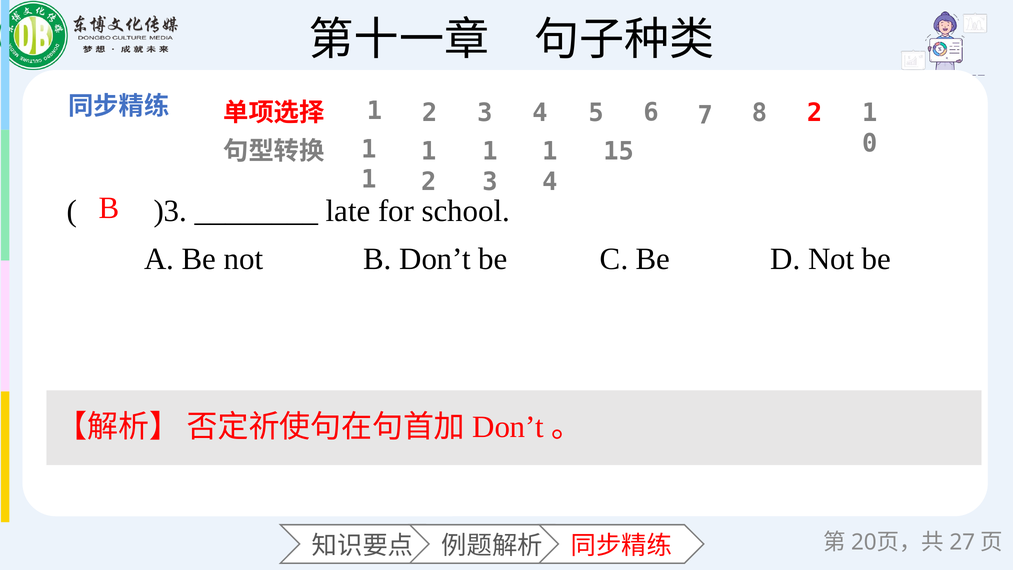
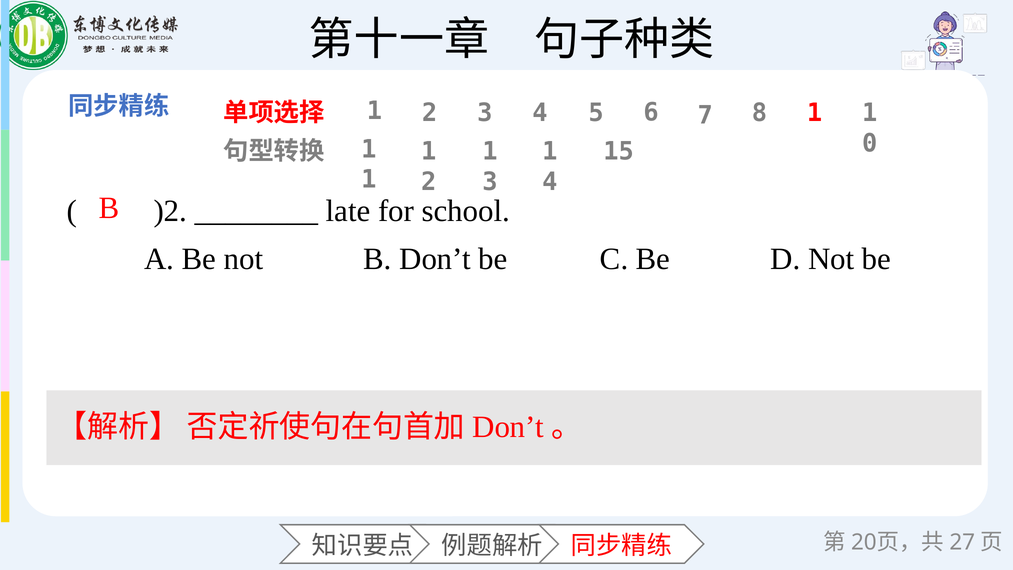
8 2: 2 -> 1
)3: )3 -> )2
